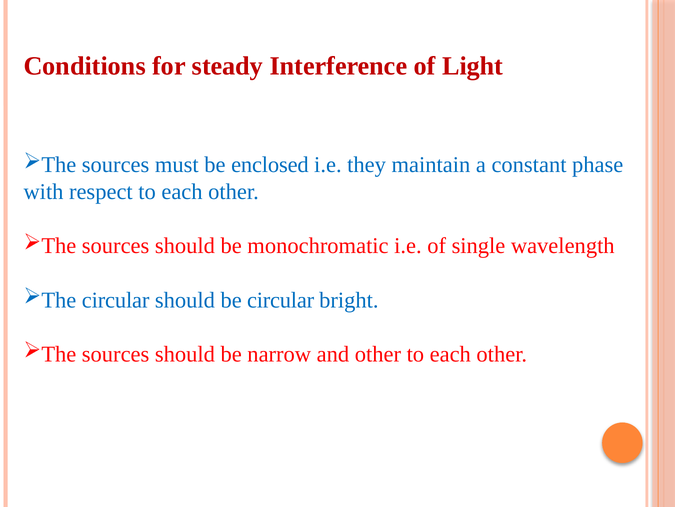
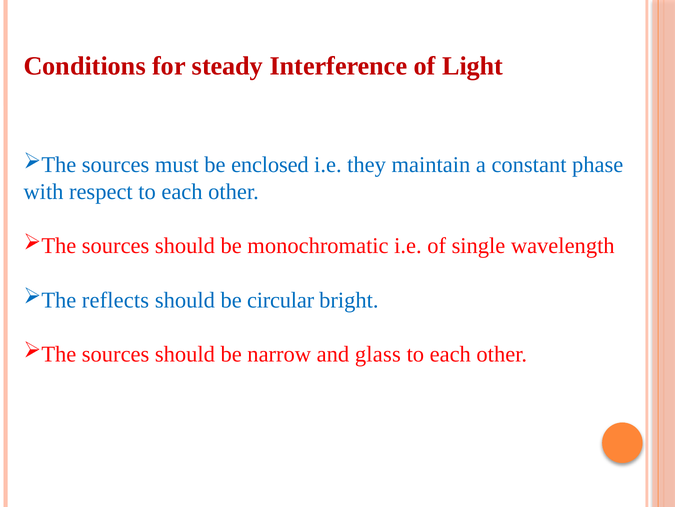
circular at (116, 300): circular -> reflects
and other: other -> glass
